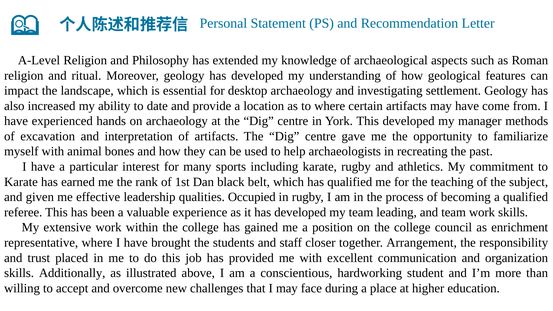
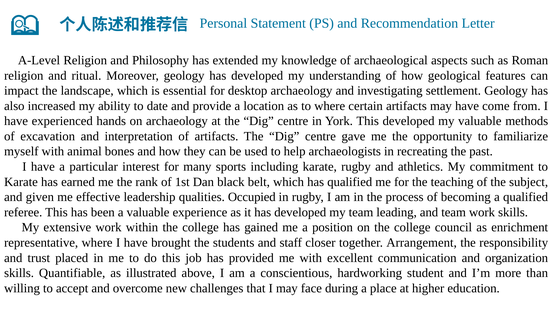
my manager: manager -> valuable
Additionally: Additionally -> Quantifiable
